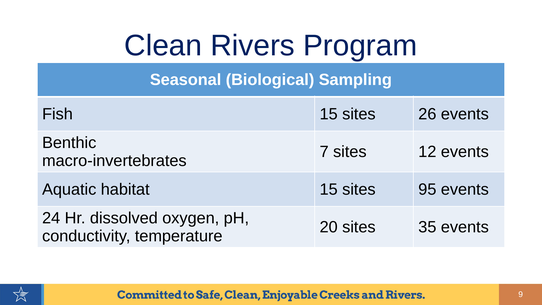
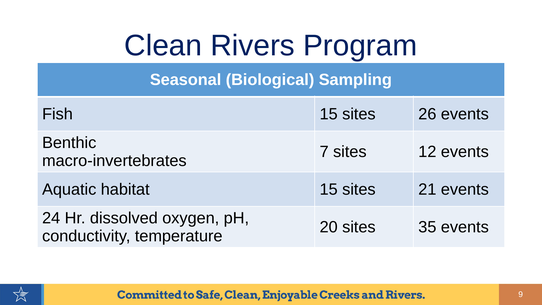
95: 95 -> 21
